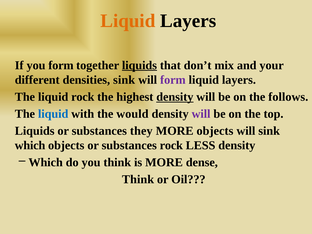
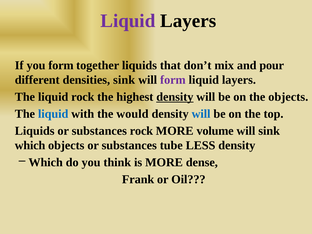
Liquid at (128, 21) colour: orange -> purple
liquids at (139, 65) underline: present -> none
your: your -> pour
the follows: follows -> objects
will at (201, 114) colour: purple -> blue
substances they: they -> rock
MORE objects: objects -> volume
substances rock: rock -> tube
Think at (138, 179): Think -> Frank
